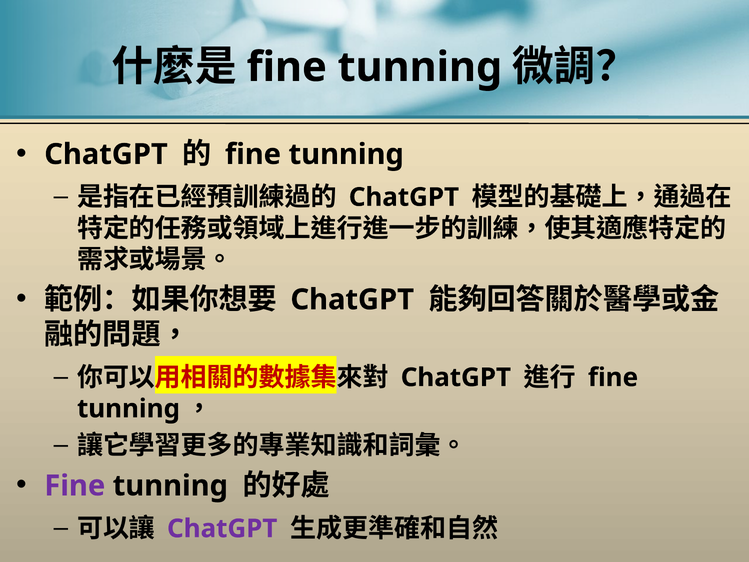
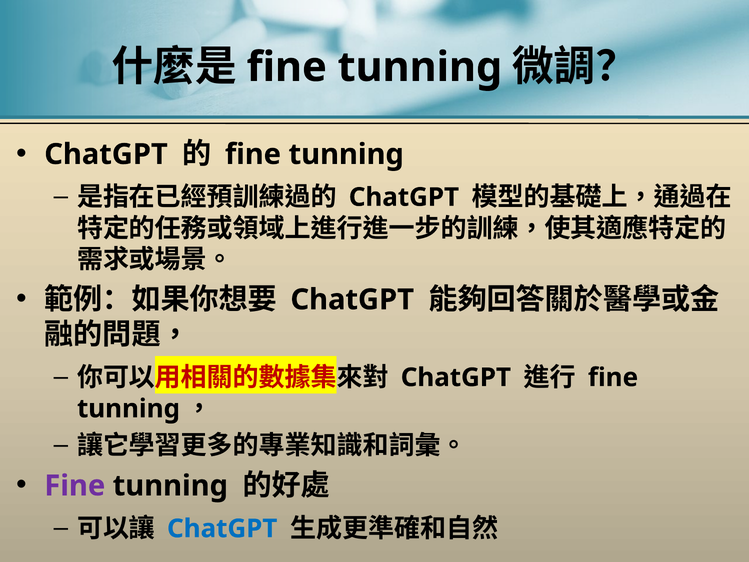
ChatGPT at (222, 528) colour: purple -> blue
